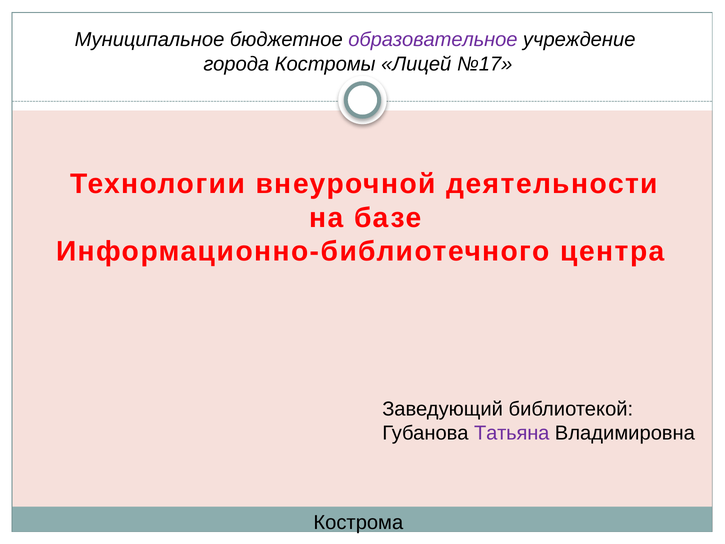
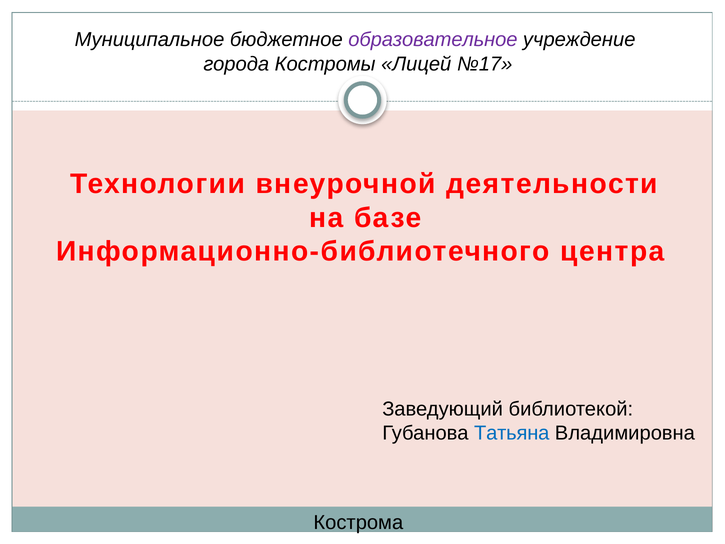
Татьяна colour: purple -> blue
